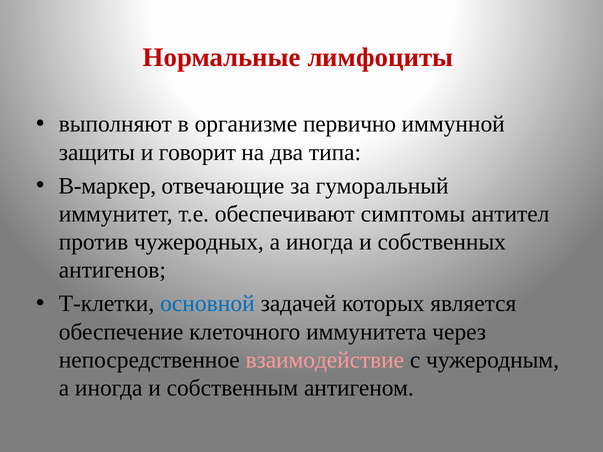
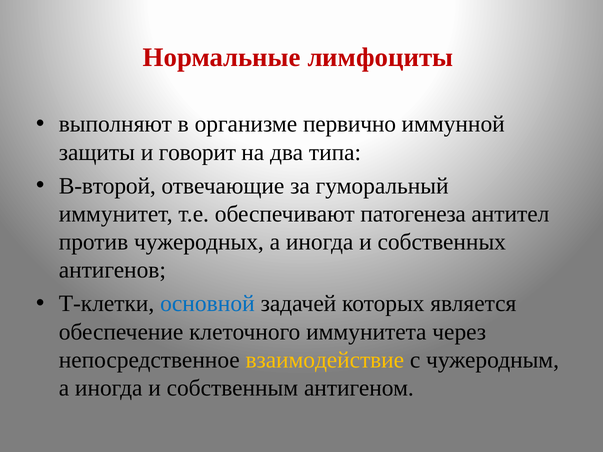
В-маркер: В-маркер -> В-второй
симптомы: симптомы -> патогенеза
взаимодействие colour: pink -> yellow
